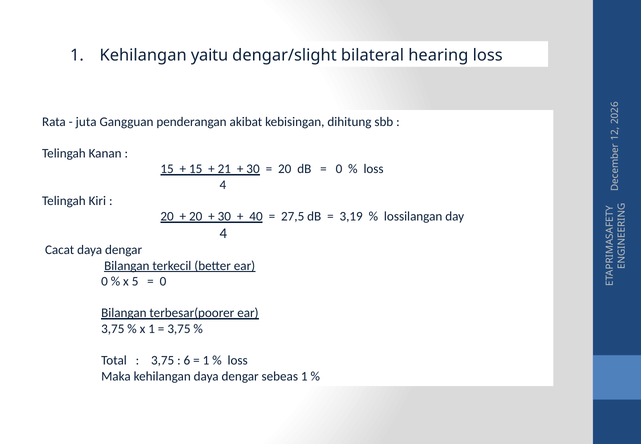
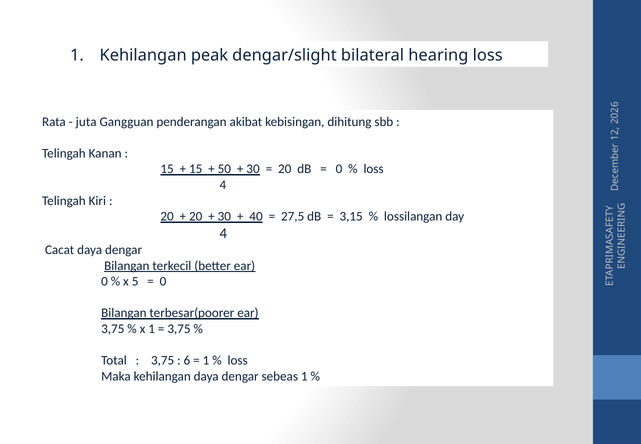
yaitu: yaitu -> peak
21: 21 -> 50
3,19: 3,19 -> 3,15
